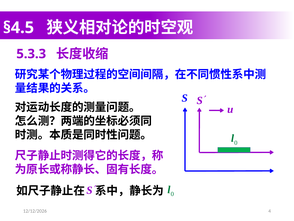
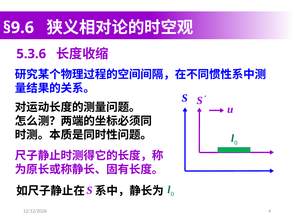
§4.5: §4.5 -> §9.6
5.3.3: 5.3.3 -> 5.3.6
